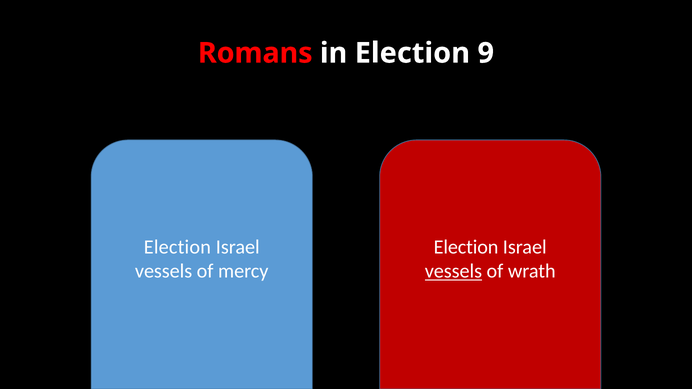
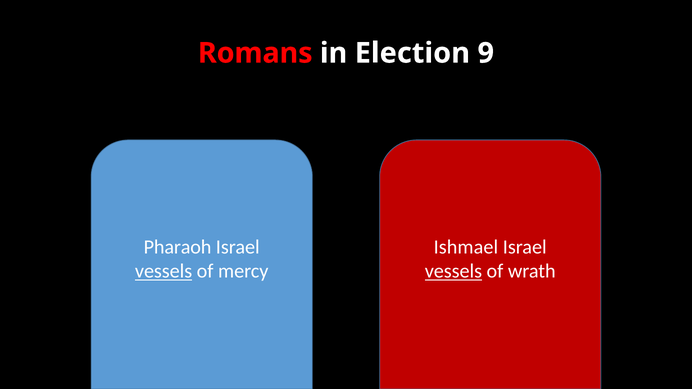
Election at (177, 247): Election -> Pharaoh
Election at (466, 247): Election -> Ishmael
vessels at (164, 271) underline: none -> present
